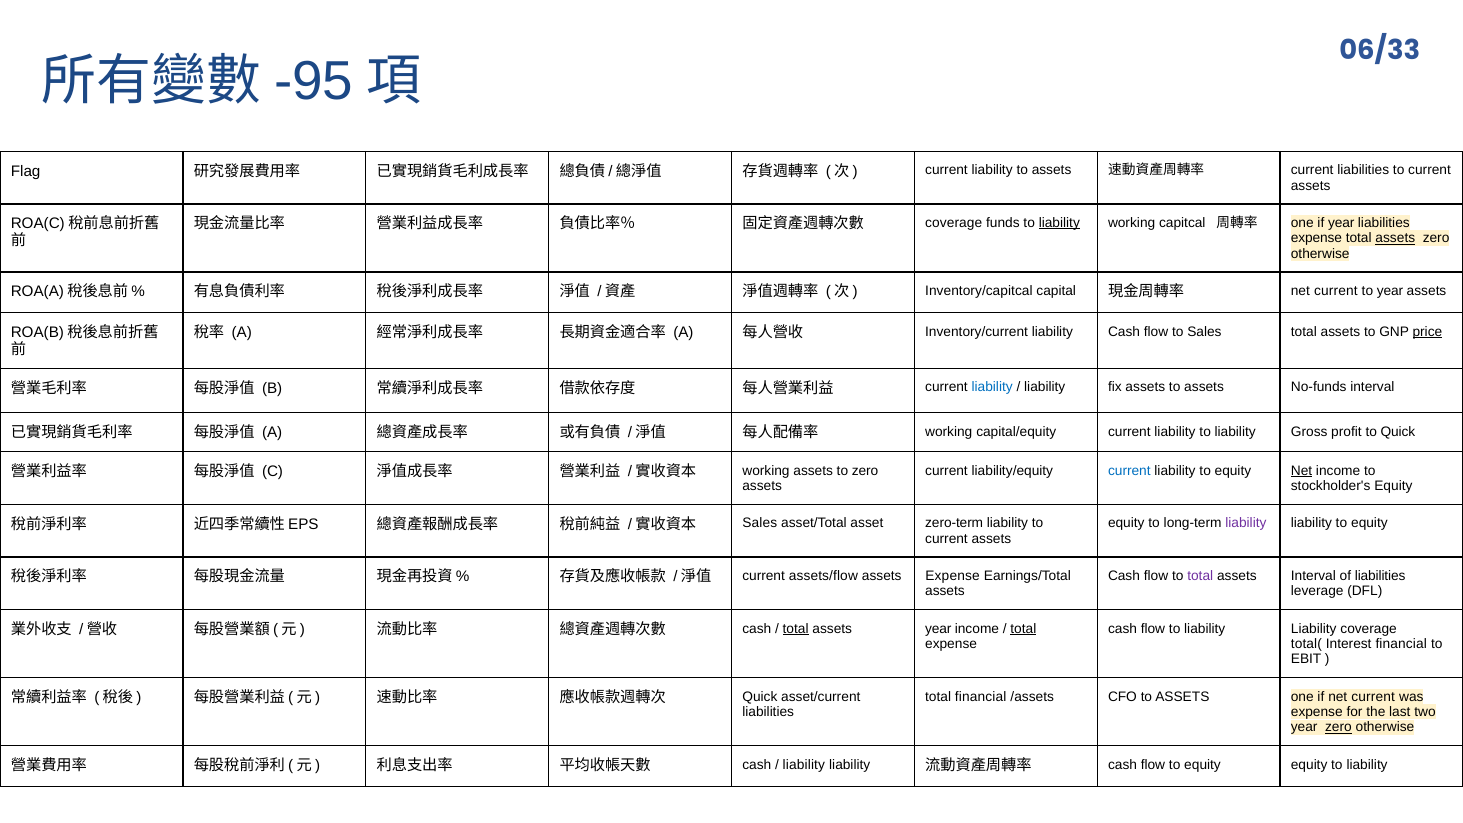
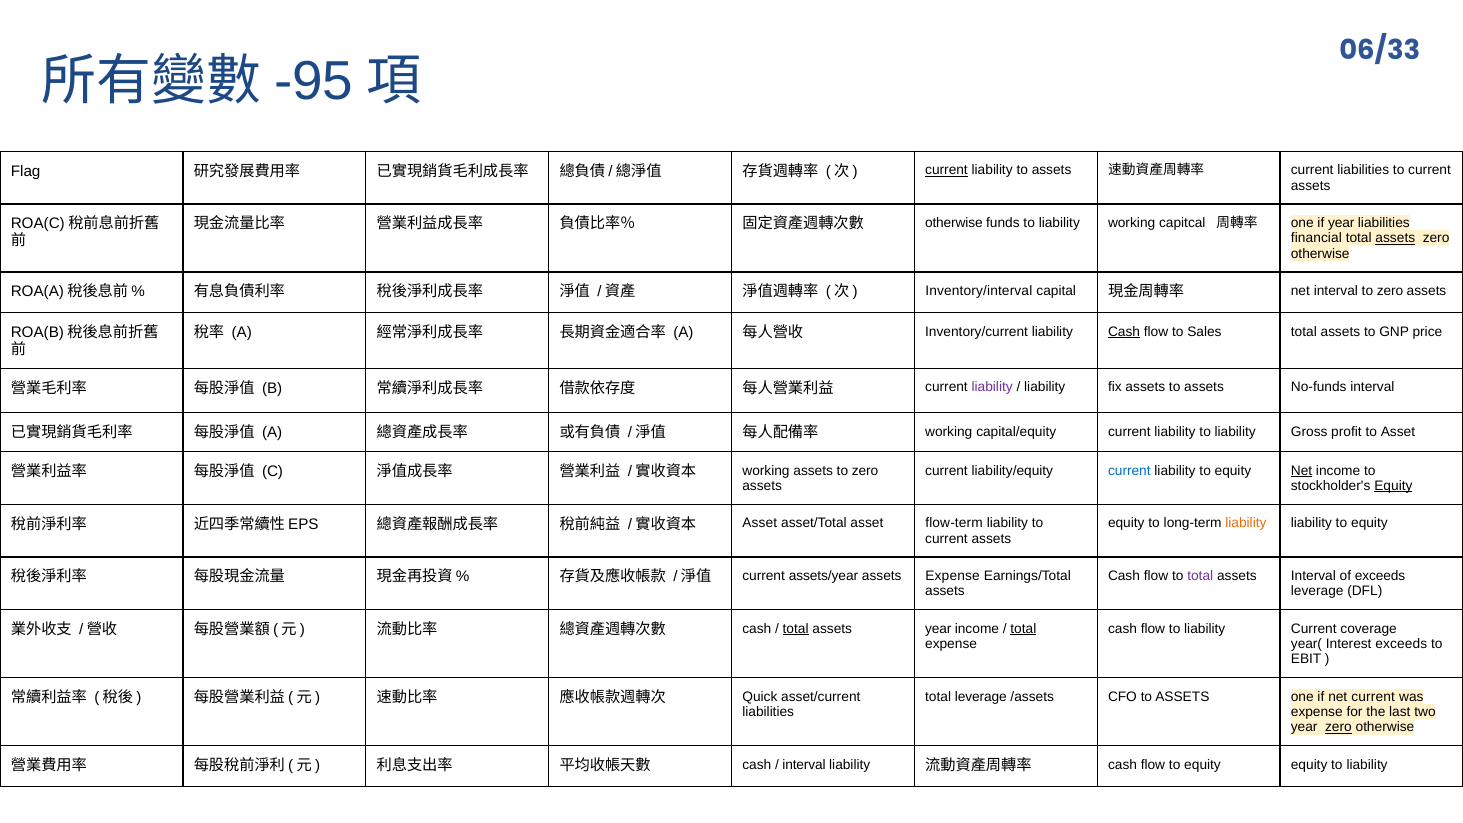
current at (947, 170) underline: none -> present
coverage at (954, 223): coverage -> otherwise
liability at (1059, 223) underline: present -> none
expense at (1316, 238): expense -> financial
Inventory/capitcal: Inventory/capitcal -> Inventory/interval
current at (1336, 291): current -> interval
year at (1390, 291): year -> zero
Cash at (1124, 331) underline: none -> present
price underline: present -> none
liability at (992, 387) colour: blue -> purple
to Quick: Quick -> Asset
Equity at (1393, 486) underline: none -> present
liability at (1246, 523) colour: purple -> orange
Sales at (760, 523): Sales -> Asset
zero-term: zero-term -> flow-term
of liabilities: liabilities -> exceeds
assets/flow: assets/flow -> assets/year
to liability Liability: Liability -> Current
total(: total( -> year(
Interest financial: financial -> exceeds
total financial: financial -> leverage
liability at (804, 765): liability -> interval
